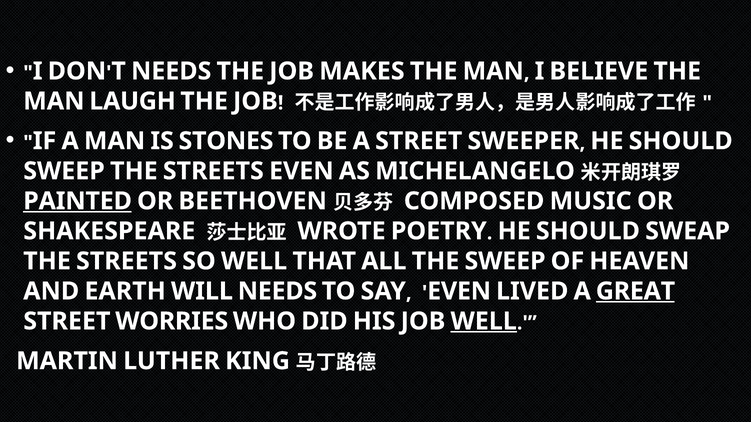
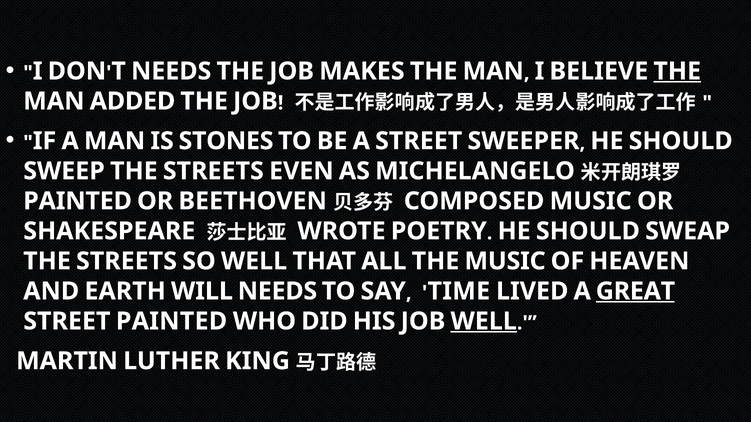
THE at (677, 71) underline: none -> present
LAUGH: LAUGH -> ADDED
PAINTED at (78, 201) underline: present -> none
THE SWEEP: SWEEP -> MUSIC
EVEN at (459, 291): EVEN -> TIME
STREET WORRIES: WORRIES -> PAINTED
